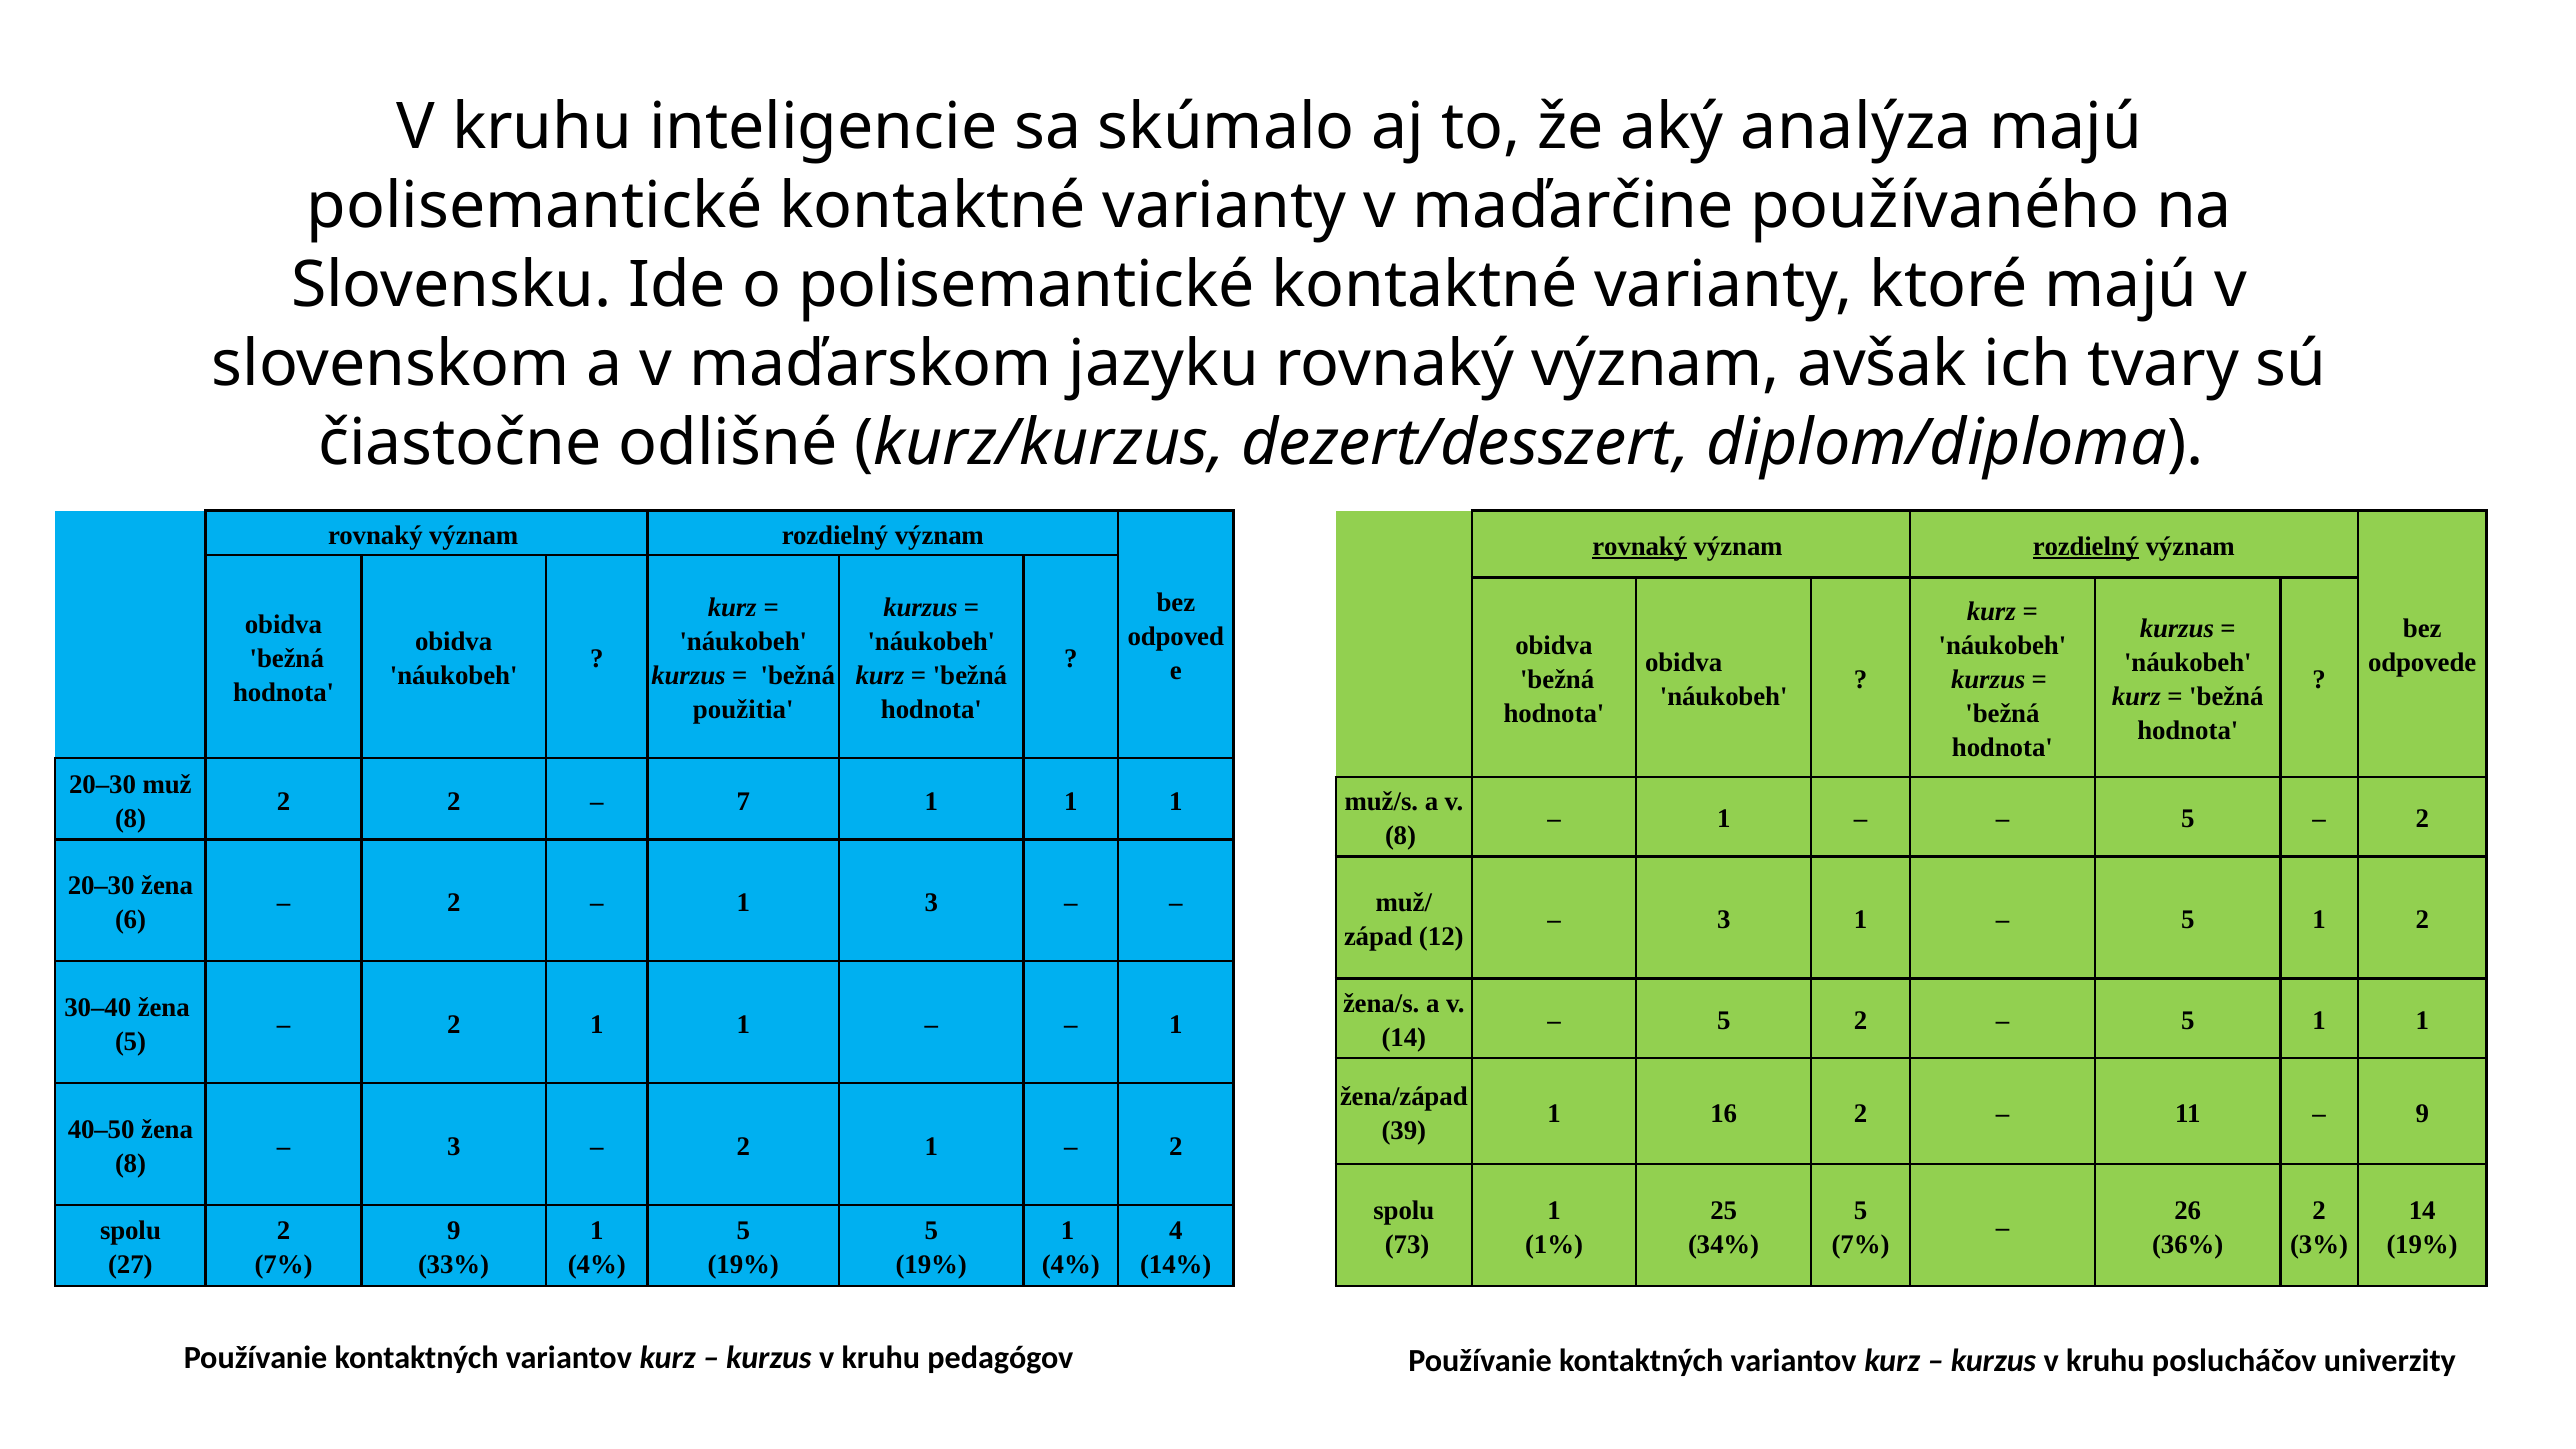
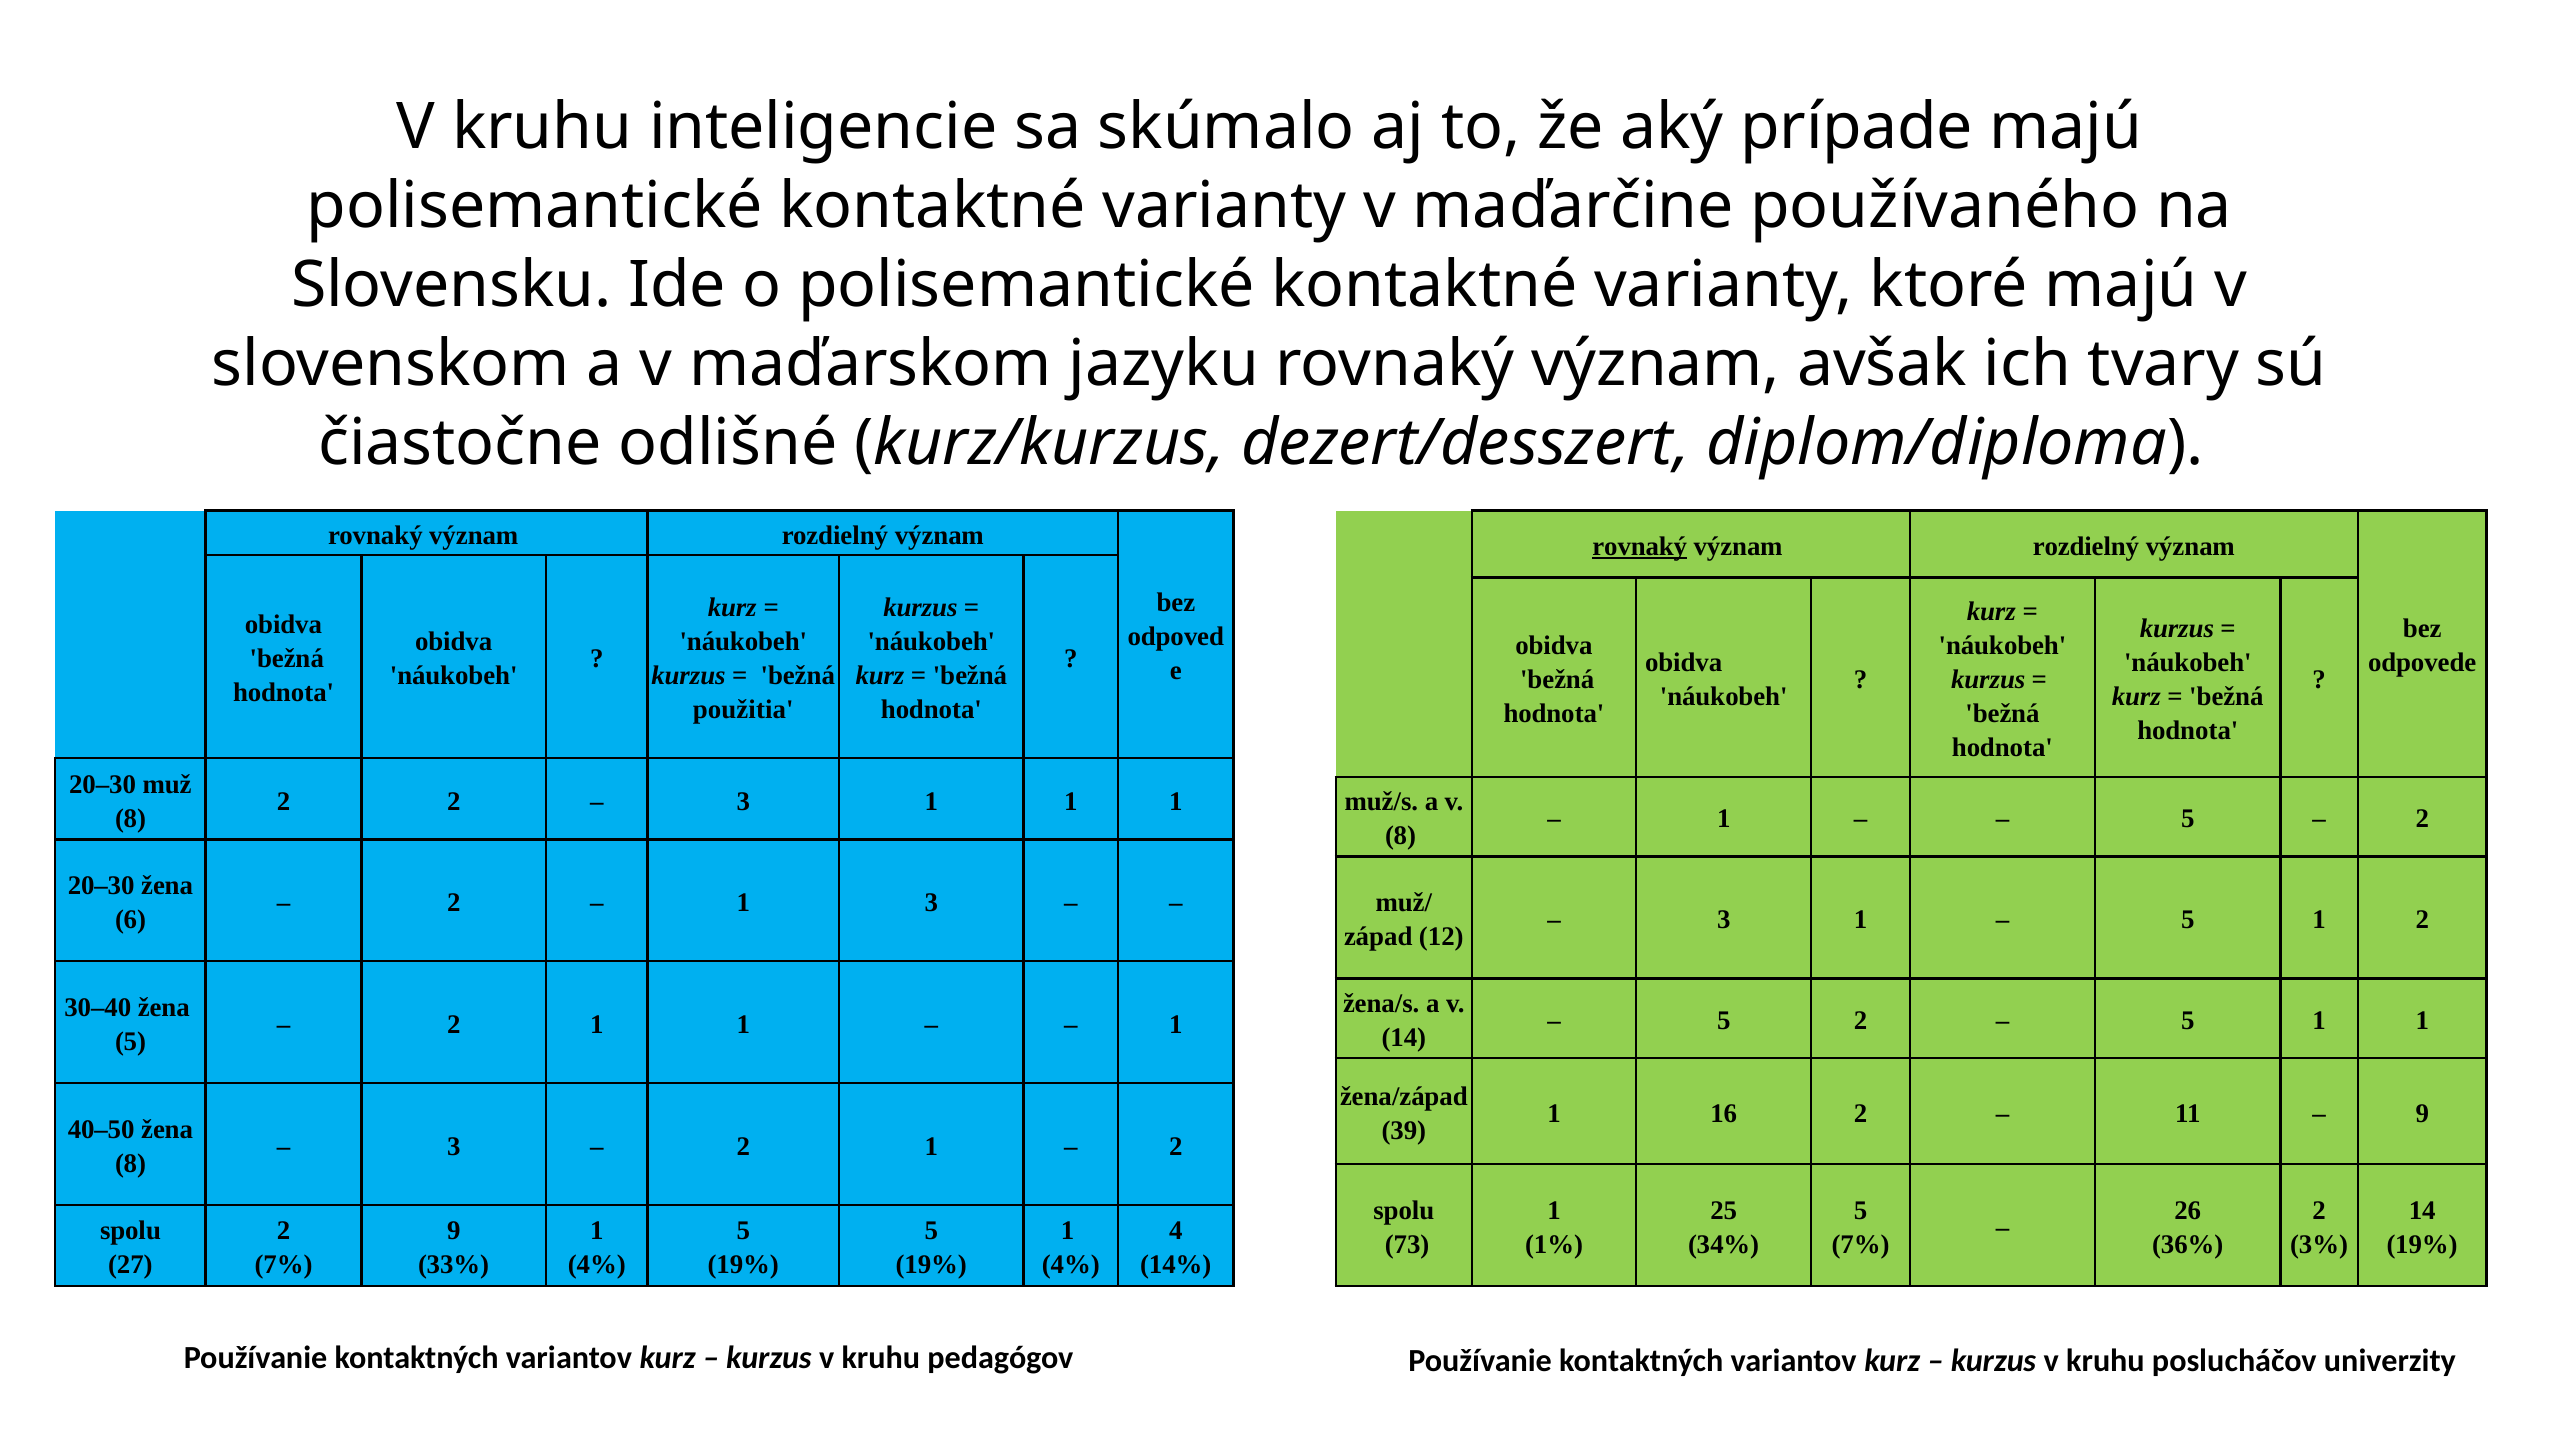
analýza: analýza -> prípade
rozdielný at (2086, 546) underline: present -> none
7 at (743, 801): 7 -> 3
